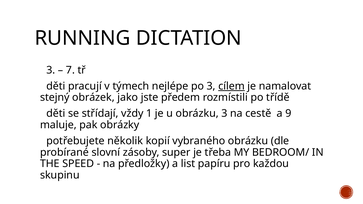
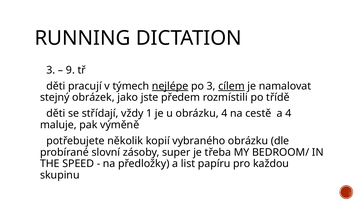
7: 7 -> 9
nejlépe underline: none -> present
obrázku 3: 3 -> 4
a 9: 9 -> 4
obrázky: obrázky -> výměně
